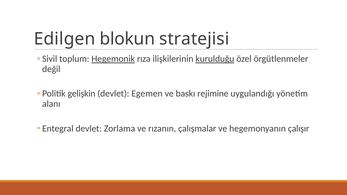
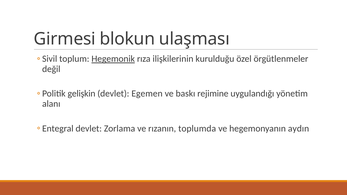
Edilgen: Edilgen -> Girmesi
stratejisi: stratejisi -> ulaşması
kurulduğu underline: present -> none
çalışmalar: çalışmalar -> toplumda
çalışır: çalışır -> aydın
